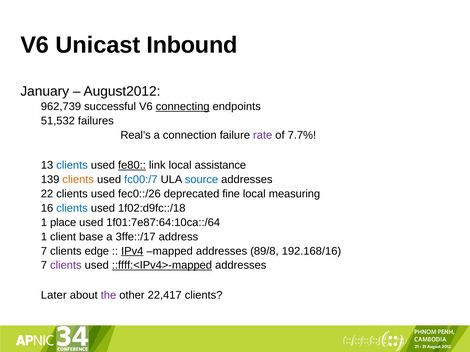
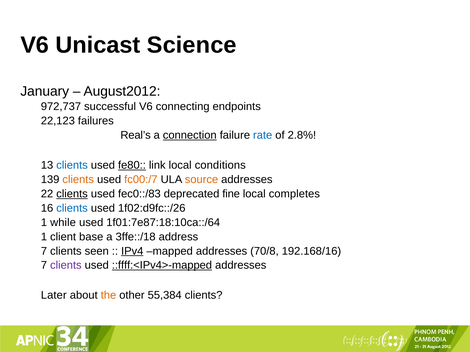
Inbound: Inbound -> Science
962,739: 962,739 -> 972,737
connecting underline: present -> none
51,532: 51,532 -> 22,123
connection underline: none -> present
rate colour: purple -> blue
7.7%: 7.7% -> 2.8%
assistance: assistance -> conditions
fc00:/7 colour: blue -> orange
source colour: blue -> orange
clients at (72, 194) underline: none -> present
fec0::/26: fec0::/26 -> fec0::/83
measuring: measuring -> completes
1f02:d9fc::/18: 1f02:d9fc::/18 -> 1f02:d9fc::/26
place: place -> while
1f01:7e87:64:10ca::/64: 1f01:7e87:64:10ca::/64 -> 1f01:7e87:18:10ca::/64
3ffe::/17: 3ffe::/17 -> 3ffe::/18
edge: edge -> seen
89/8: 89/8 -> 70/8
the colour: purple -> orange
22,417: 22,417 -> 55,384
